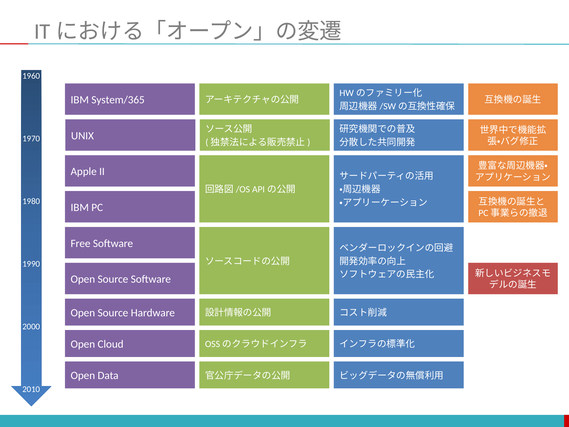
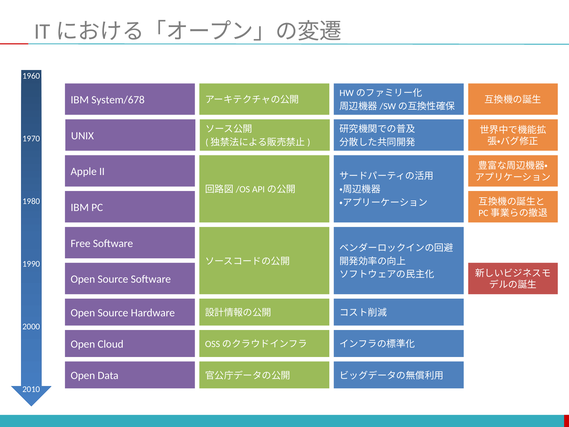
System/365: System/365 -> System/678
